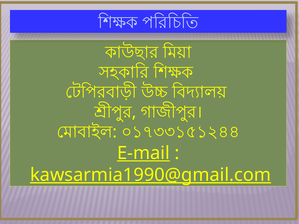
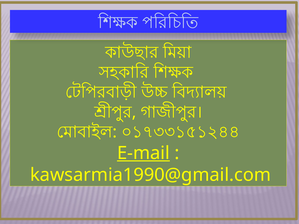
kawsarmia1990@gmail.com underline: present -> none
